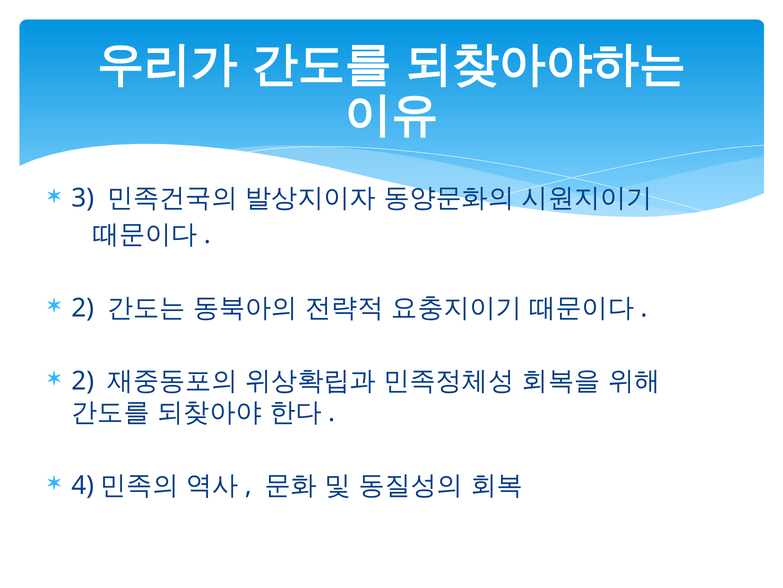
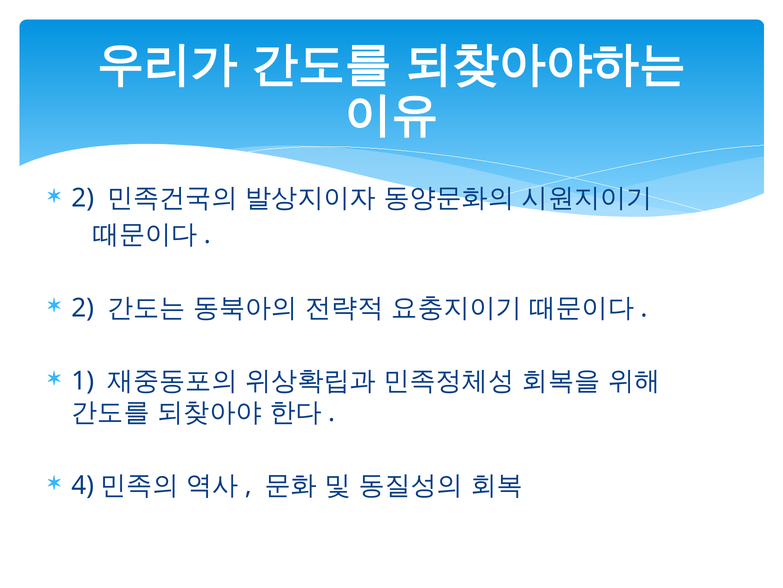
3 at (83, 198): 3 -> 2
2 at (83, 381): 2 -> 1
